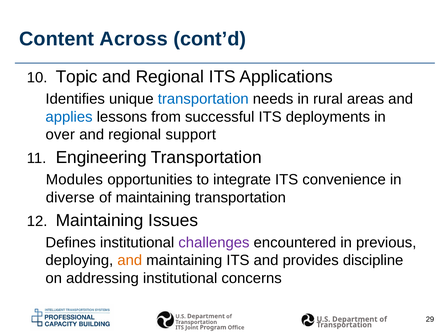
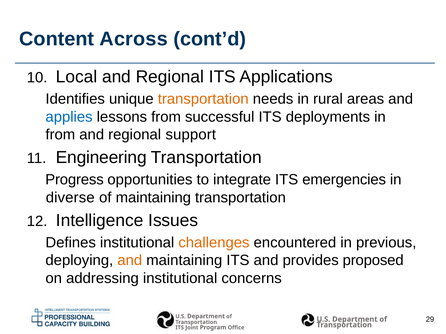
Topic: Topic -> Local
transportation at (203, 99) colour: blue -> orange
over at (60, 135): over -> from
Modules: Modules -> Progress
convenience: convenience -> emergencies
Maintaining at (100, 221): Maintaining -> Intelligence
challenges colour: purple -> orange
discipline: discipline -> proposed
